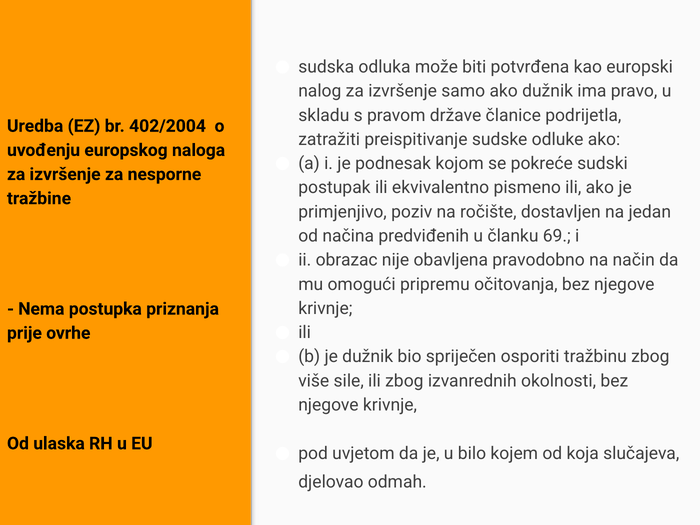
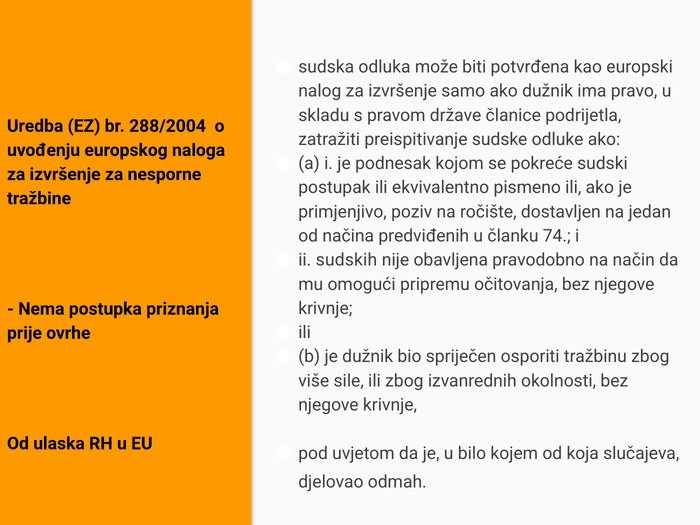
402/2004: 402/2004 -> 288/2004
69: 69 -> 74
obrazac: obrazac -> sudskih
